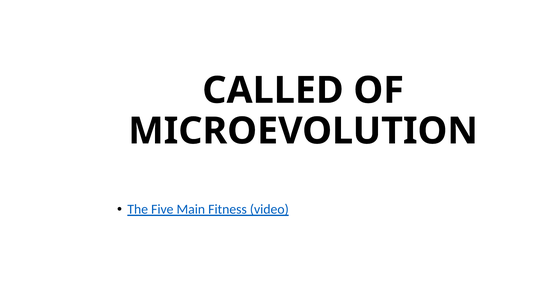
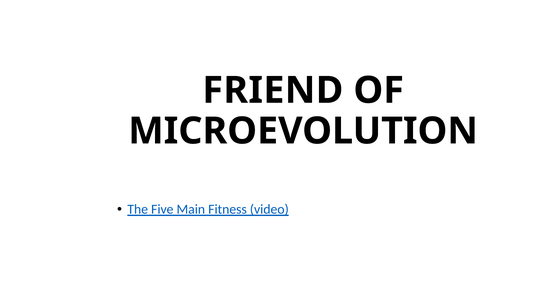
CALLED: CALLED -> FRIEND
